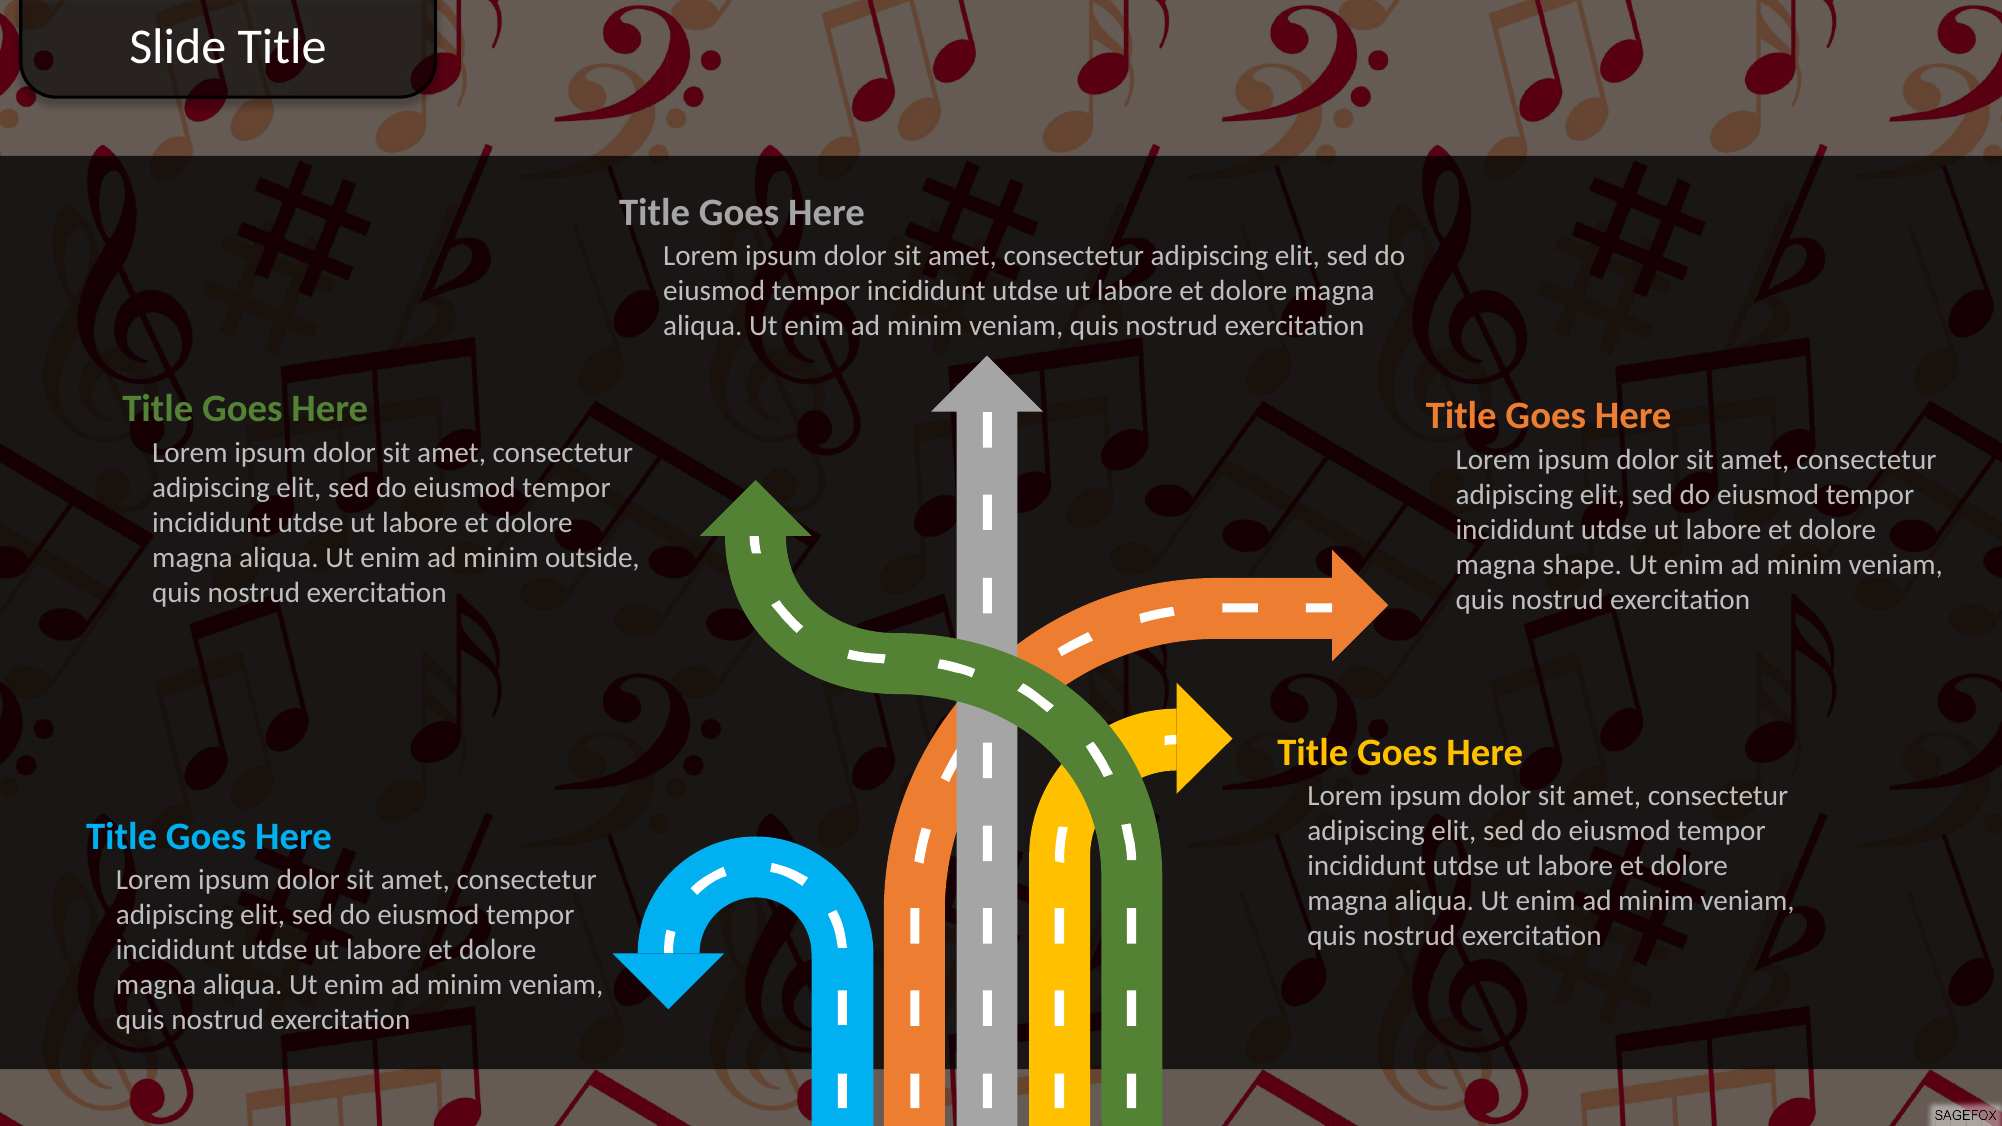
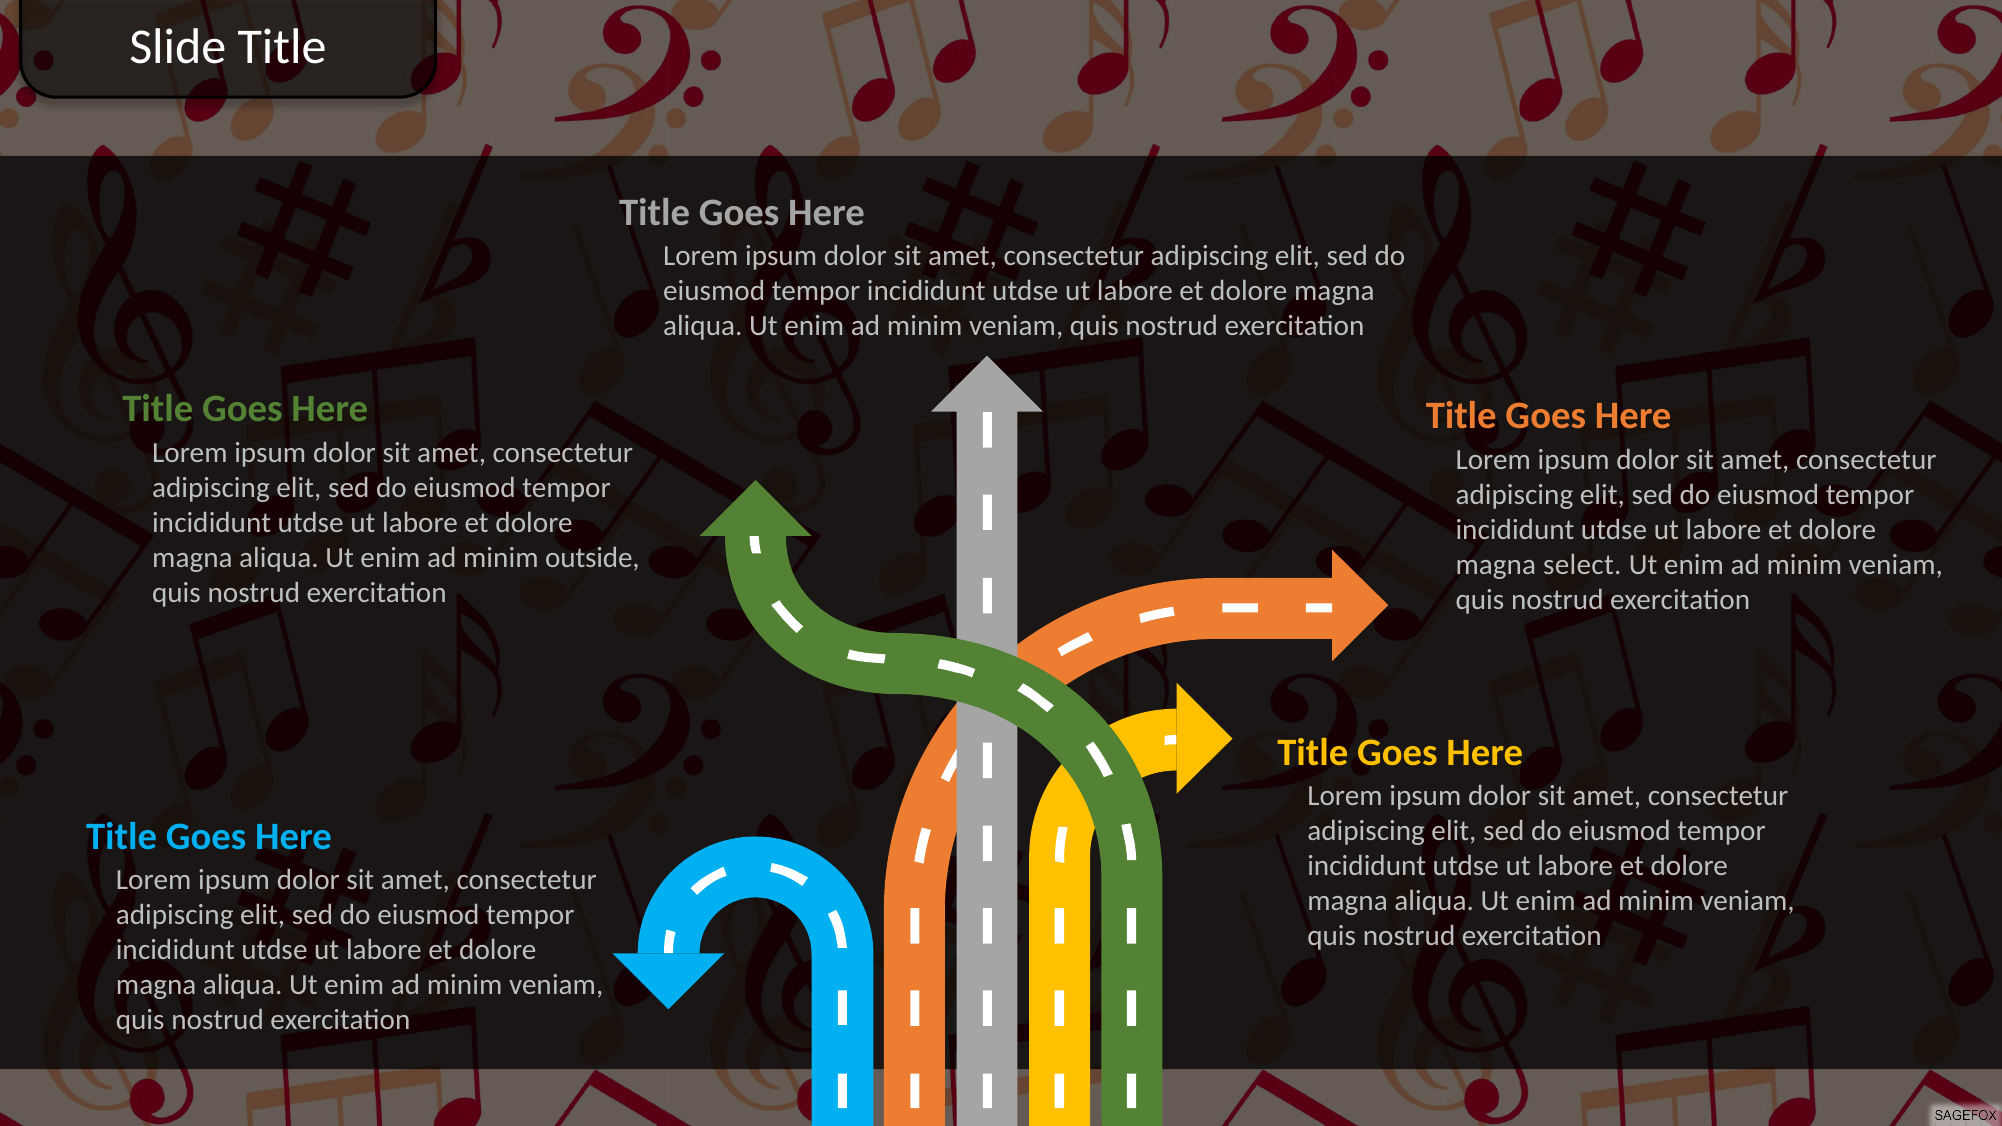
shape: shape -> select
